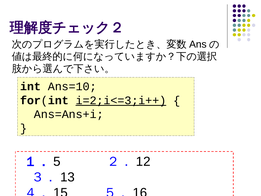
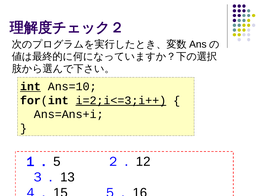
int underline: none -> present
